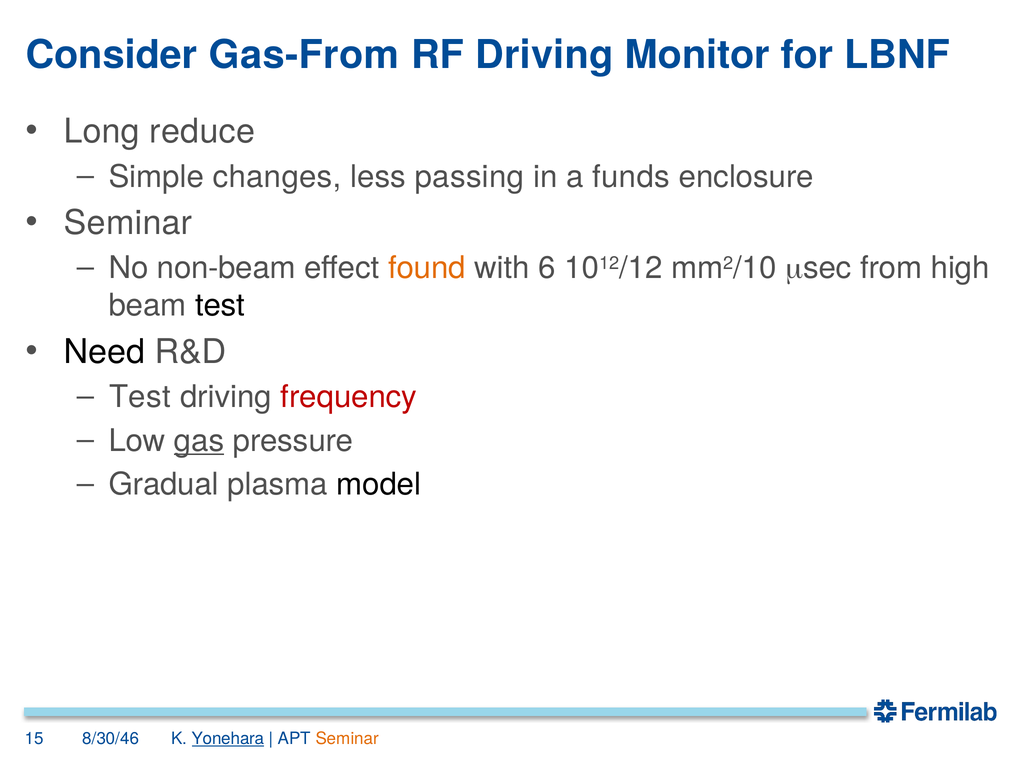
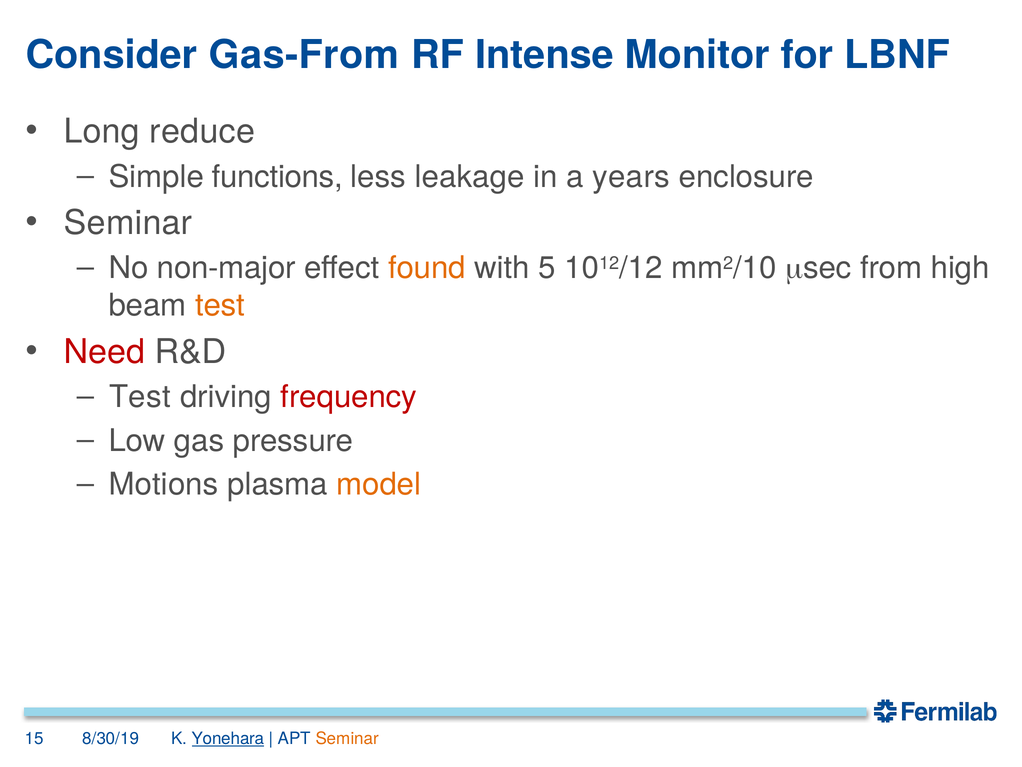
RF Driving: Driving -> Intense
changes: changes -> functions
passing: passing -> leakage
funds: funds -> years
non-beam: non-beam -> non-major
6: 6 -> 5
test at (220, 305) colour: black -> orange
Need colour: black -> red
gas underline: present -> none
Gradual: Gradual -> Motions
model colour: black -> orange
8/30/46: 8/30/46 -> 8/30/19
